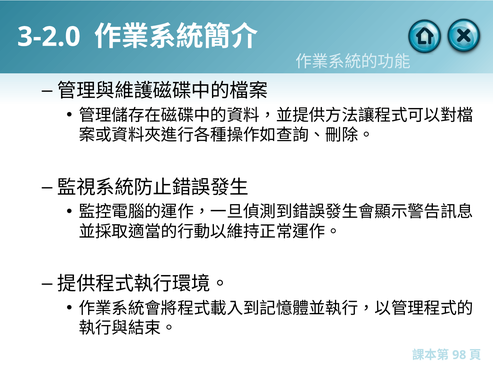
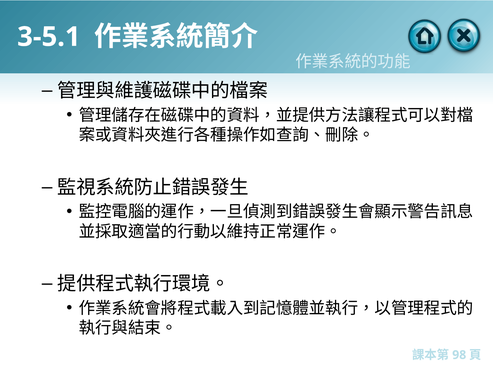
3-2.0: 3-2.0 -> 3-5.1
